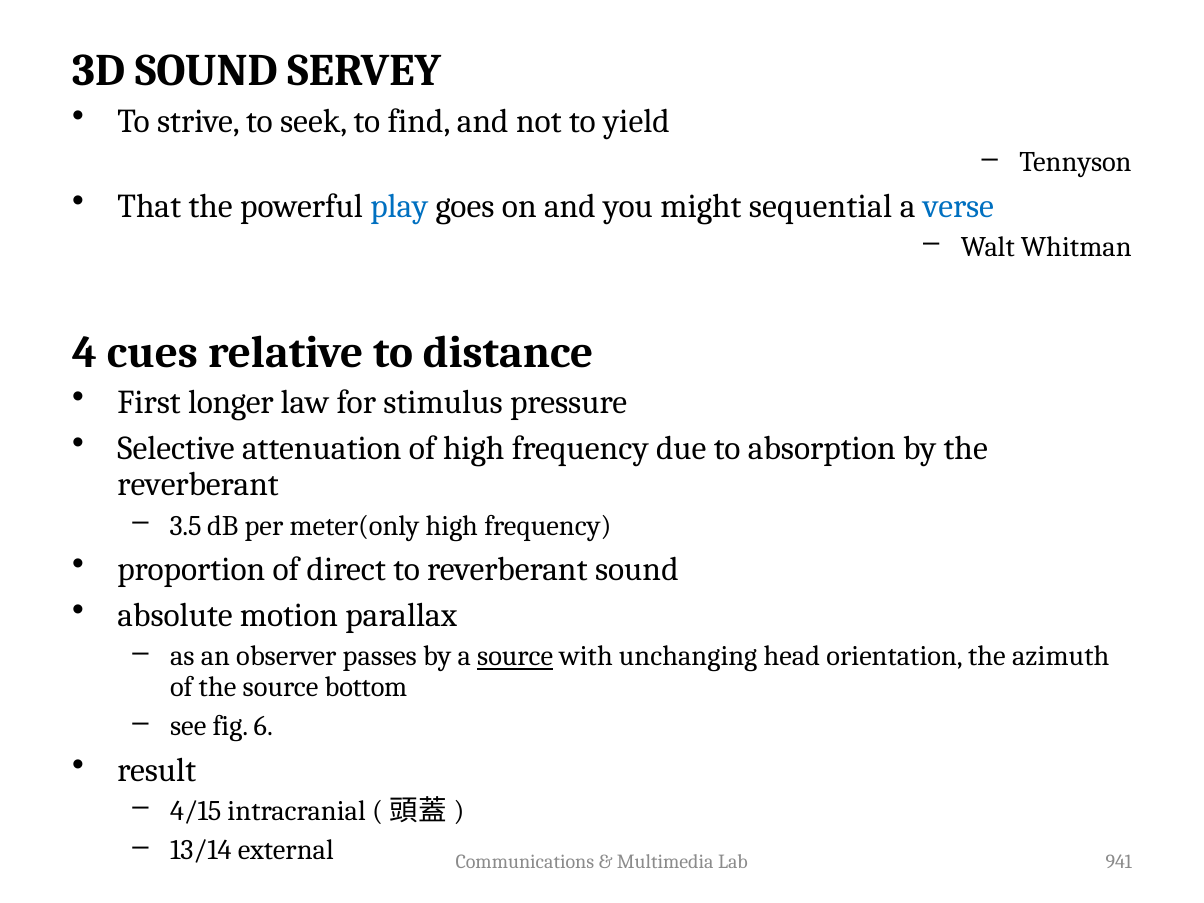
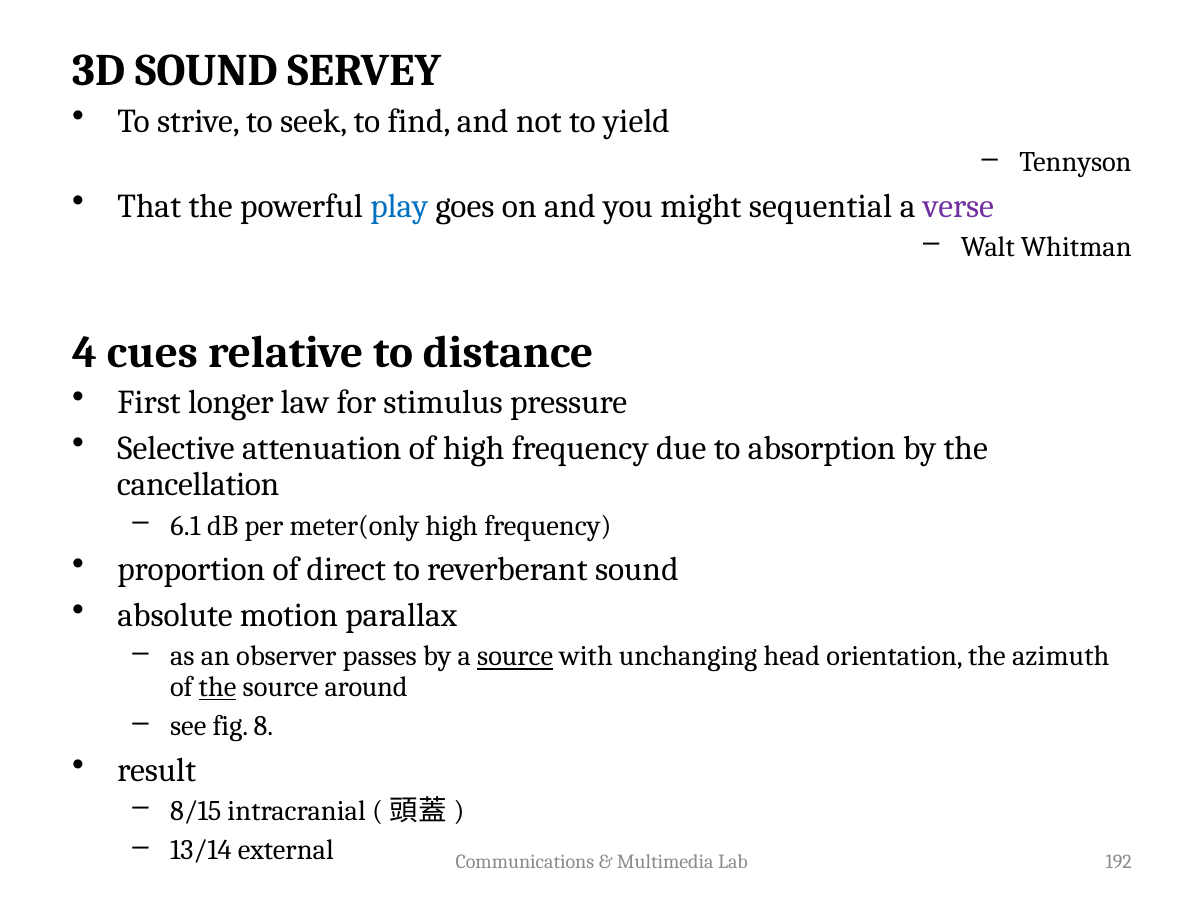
verse colour: blue -> purple
reverberant at (198, 485): reverberant -> cancellation
3.5: 3.5 -> 6.1
the at (218, 687) underline: none -> present
bottom: bottom -> around
6: 6 -> 8
4/15: 4/15 -> 8/15
941: 941 -> 192
